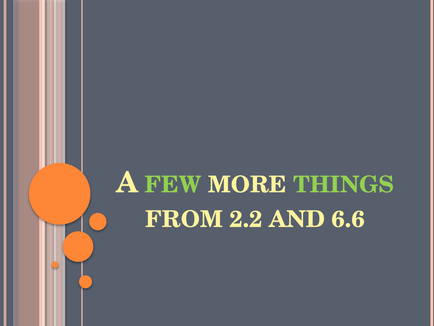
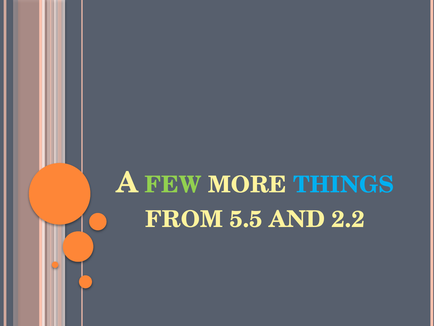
THINGS colour: light green -> light blue
2.2: 2.2 -> 5.5
6.6: 6.6 -> 2.2
